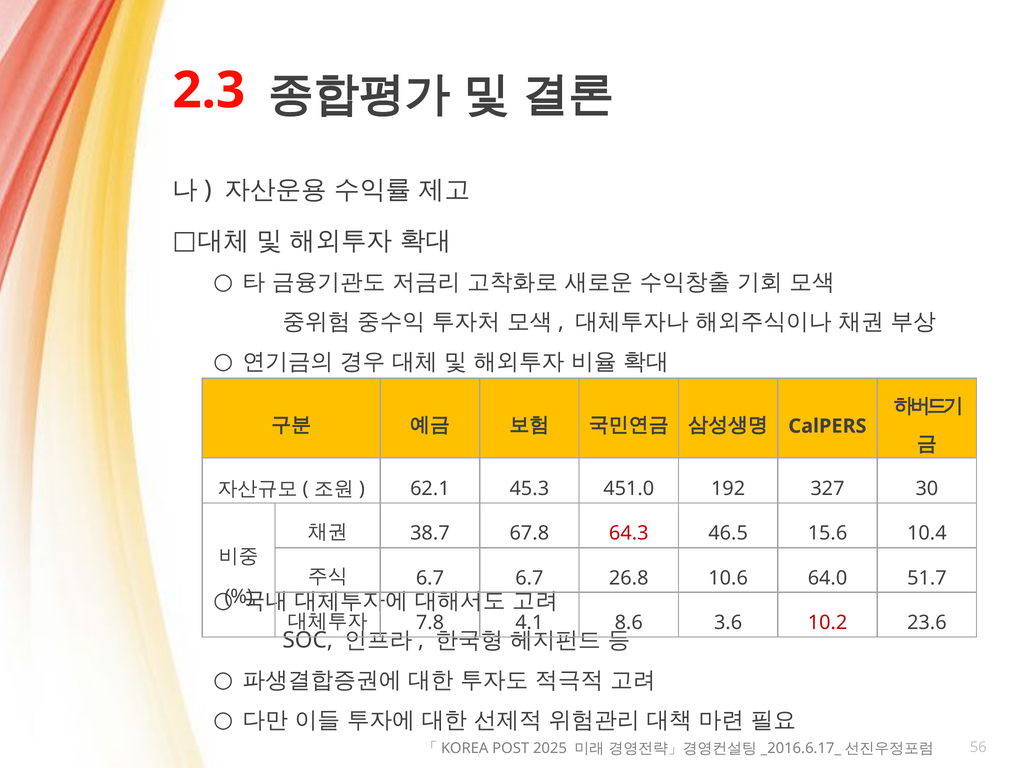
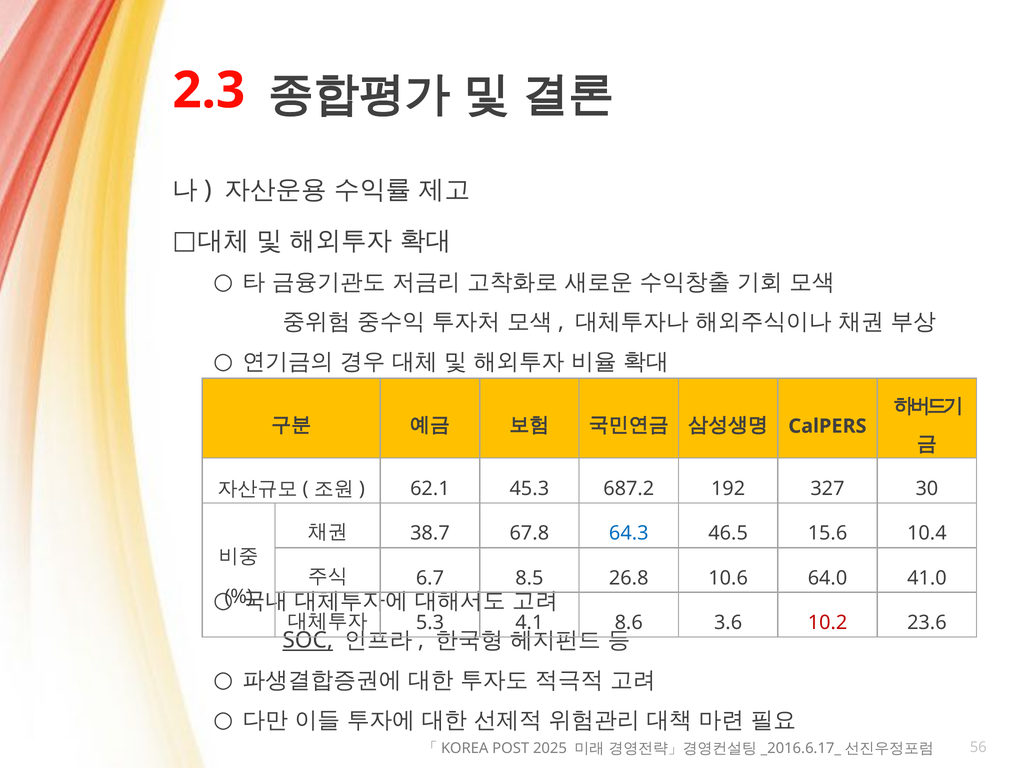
451.0: 451.0 -> 687.2
64.3 colour: red -> blue
6.7 6.7: 6.7 -> 8.5
51.7: 51.7 -> 41.0
7.8: 7.8 -> 5.3
SOC underline: none -> present
